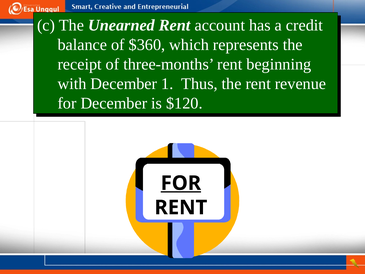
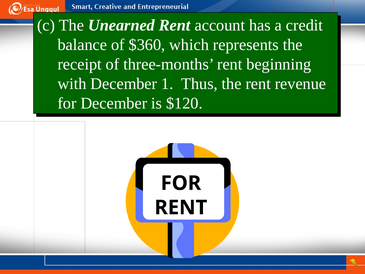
FOR at (181, 183) underline: present -> none
